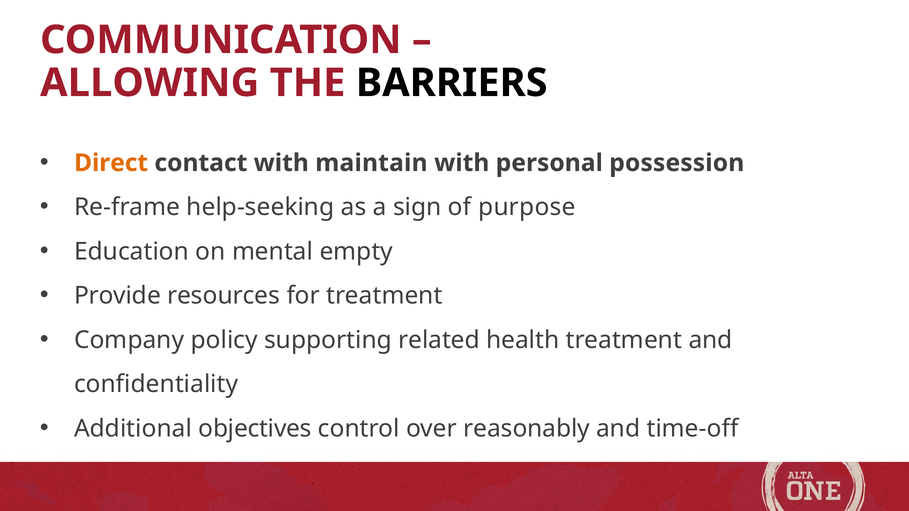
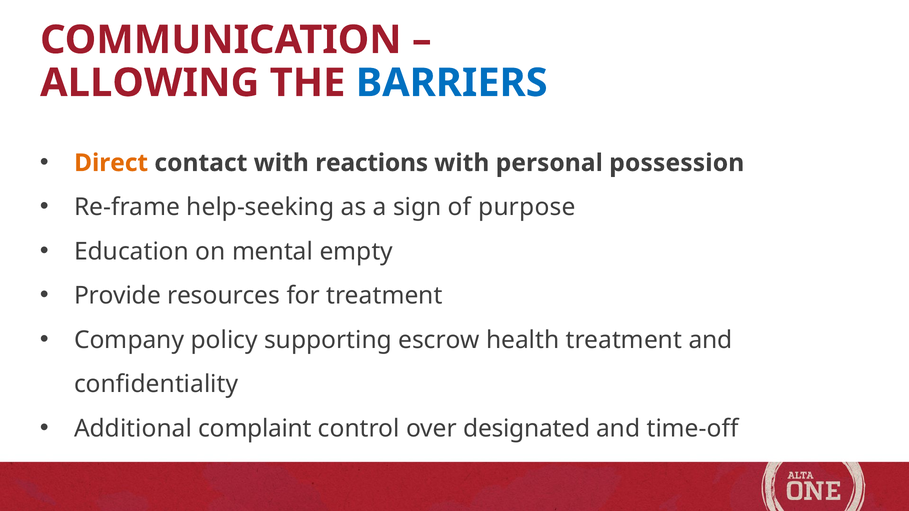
BARRIERS colour: black -> blue
maintain: maintain -> reactions
related: related -> escrow
objectives: objectives -> complaint
reasonably: reasonably -> designated
